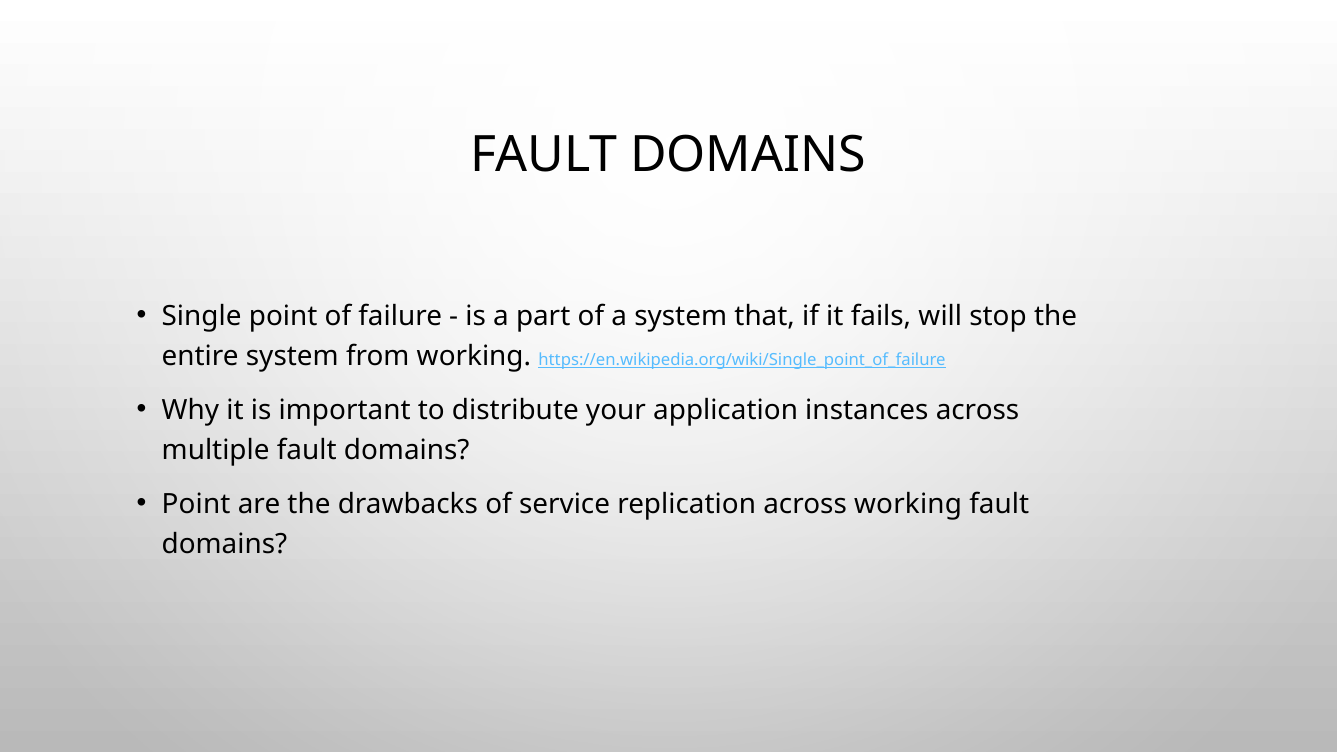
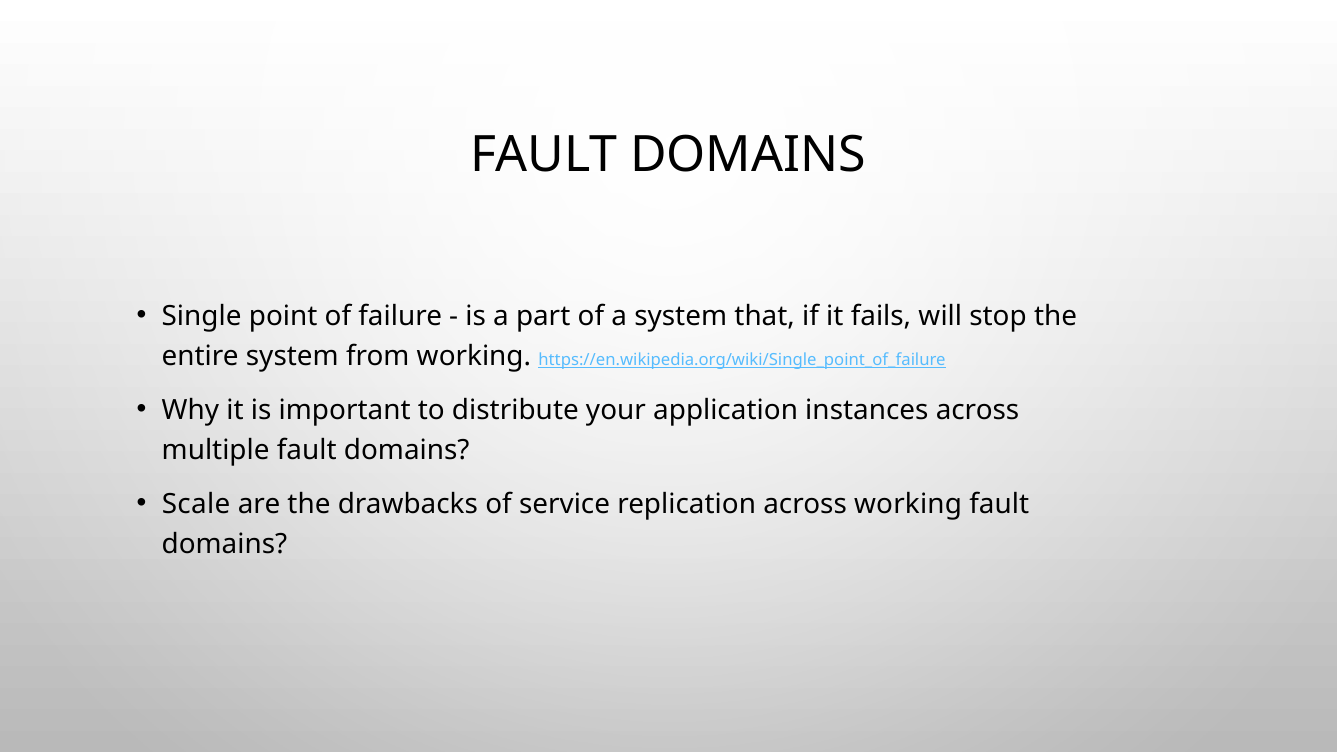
Point at (196, 504): Point -> Scale
